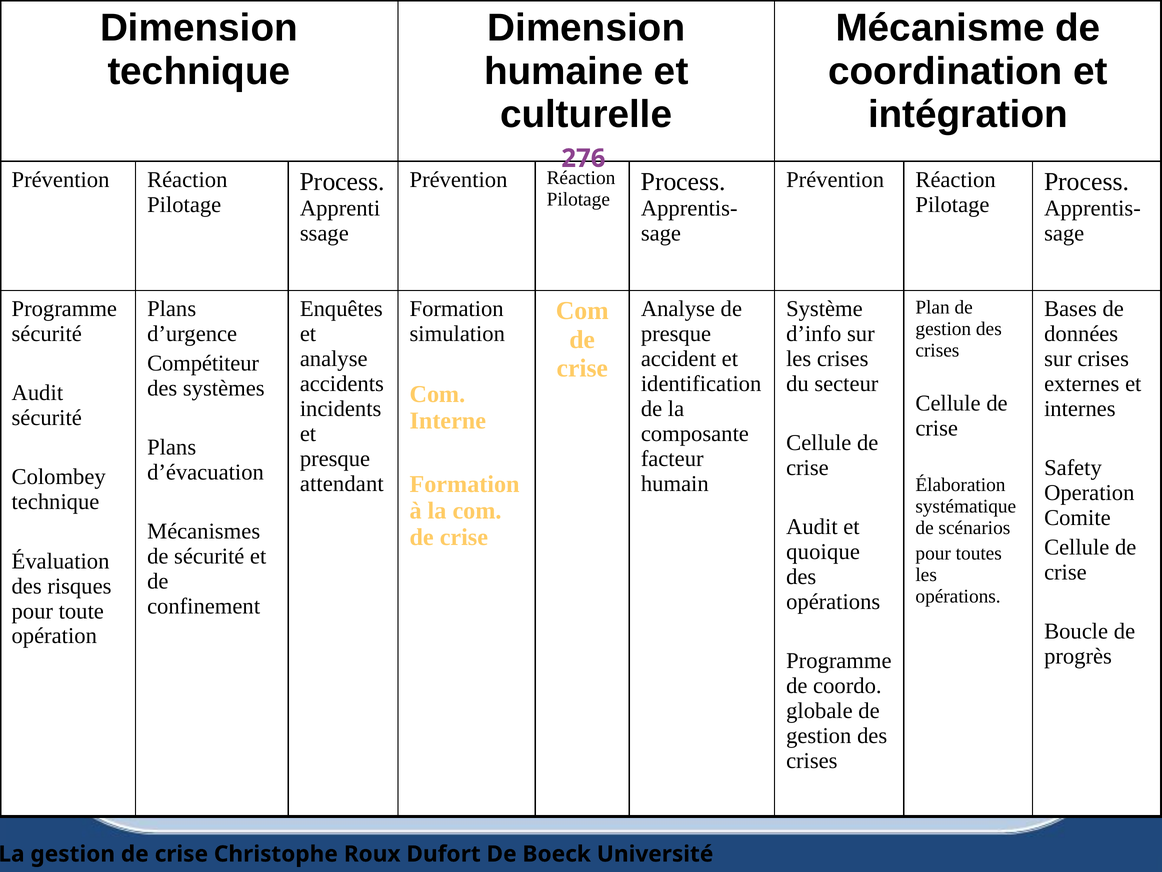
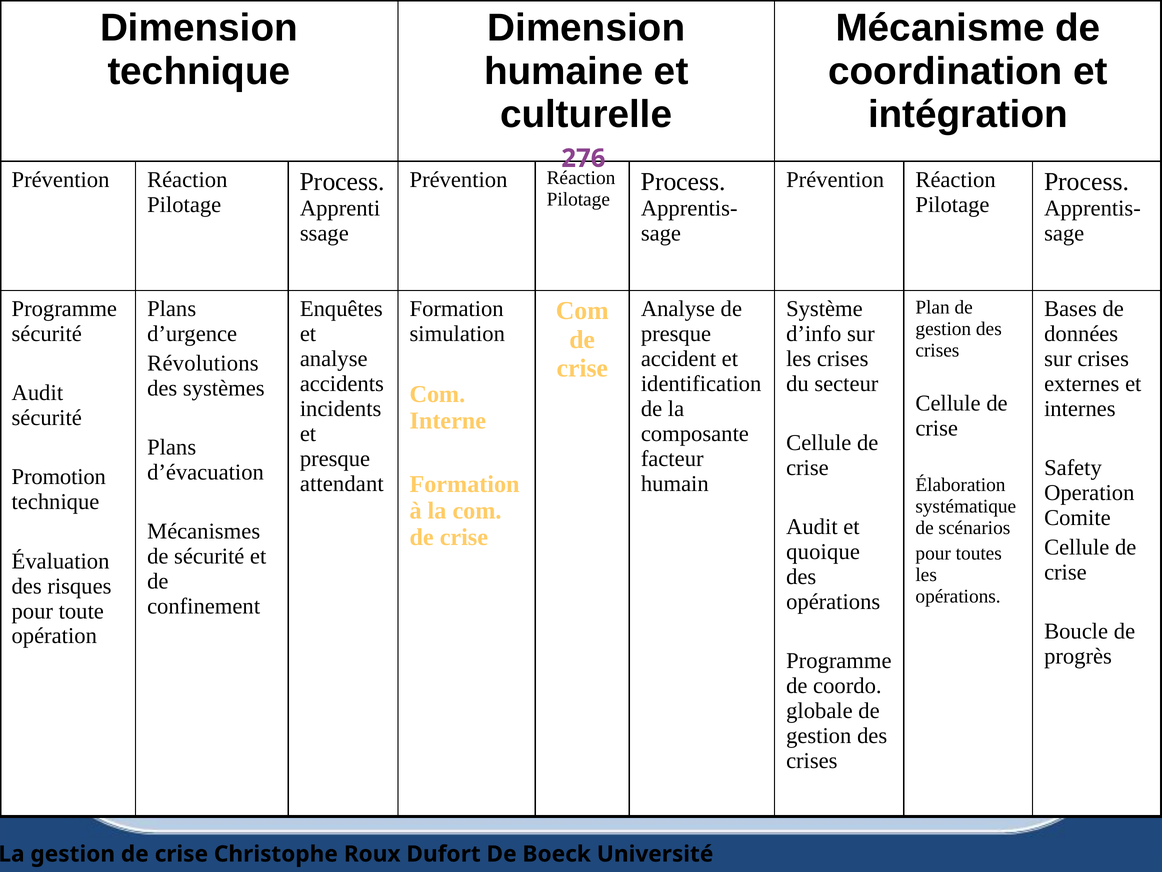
Compétiteur: Compétiteur -> Révolutions
Colombey: Colombey -> Promotion
